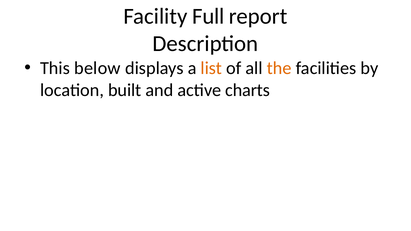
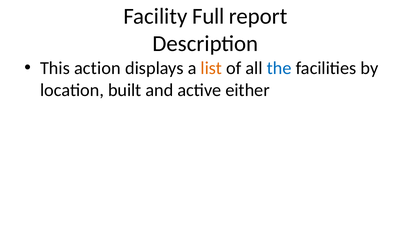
below: below -> action
the colour: orange -> blue
charts: charts -> either
